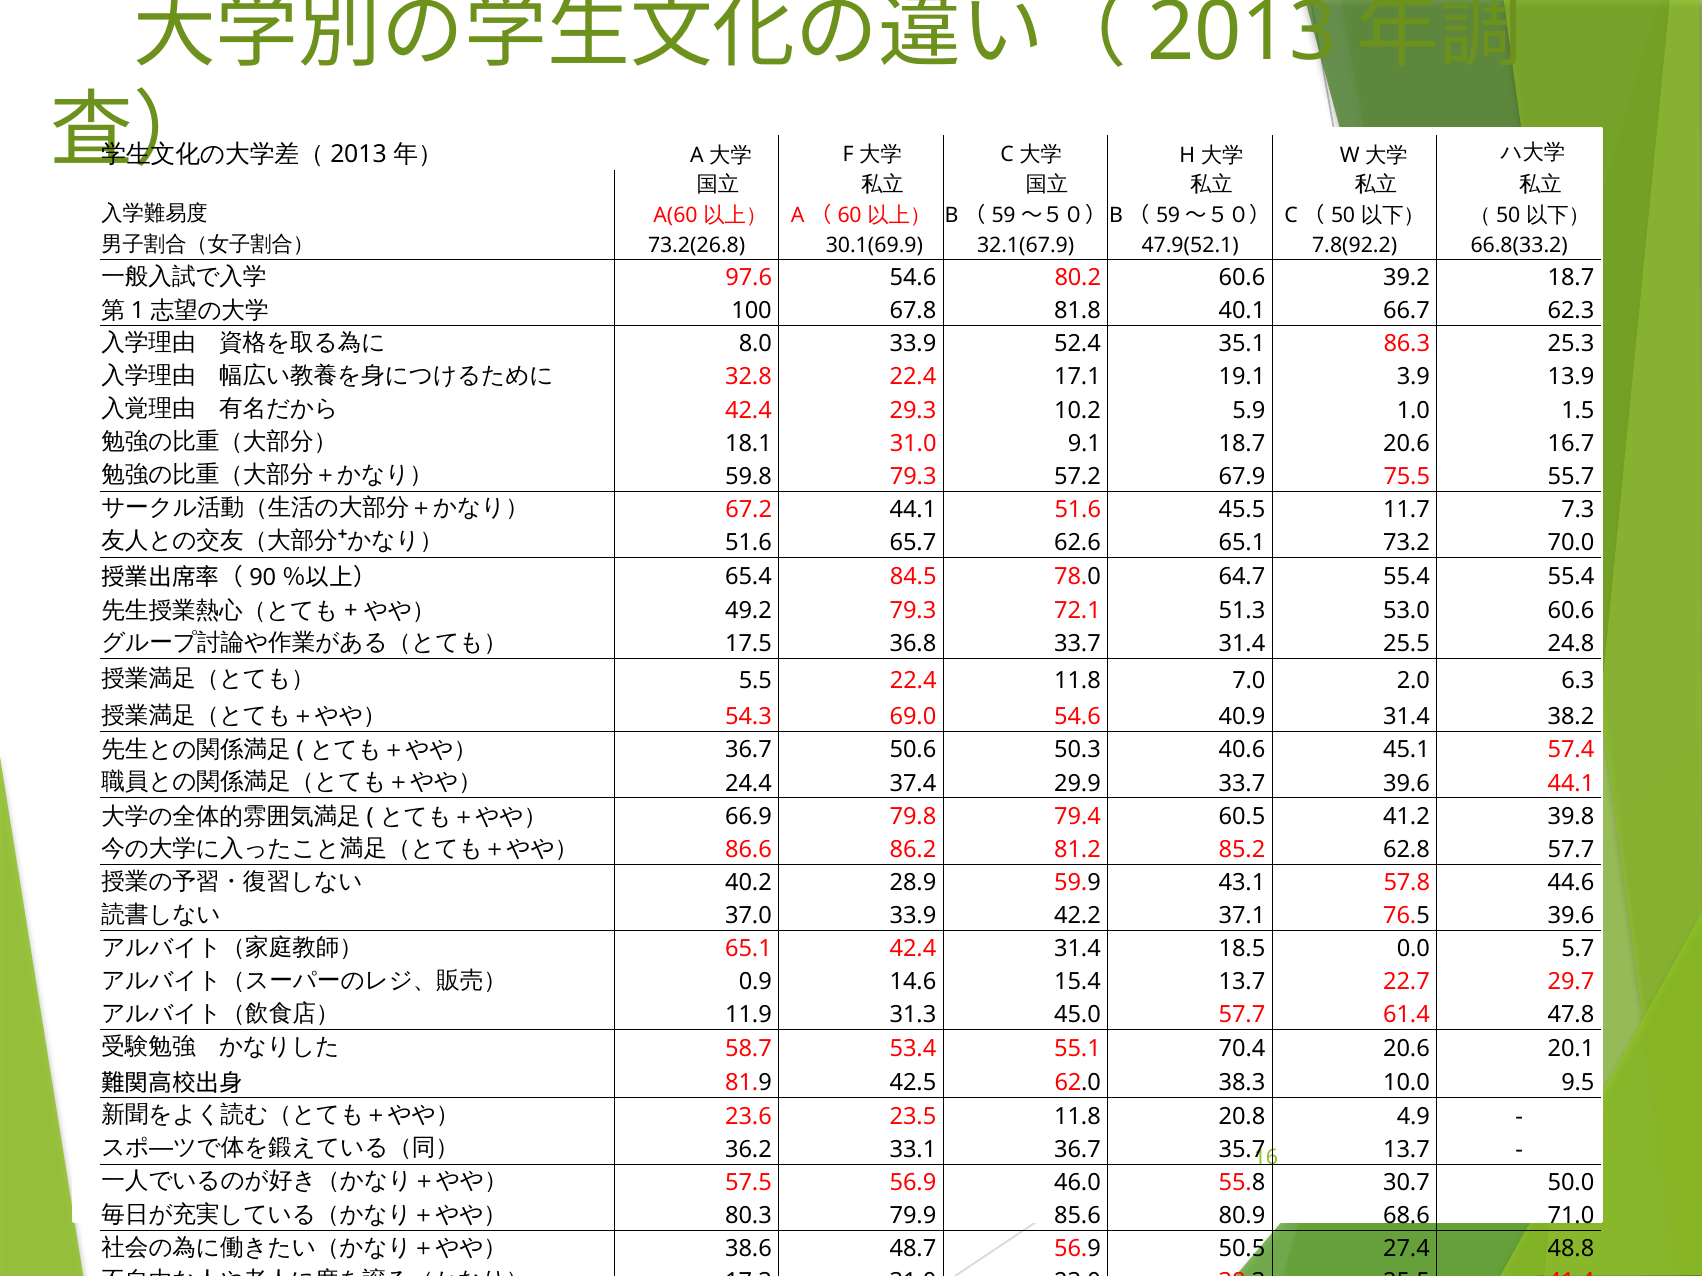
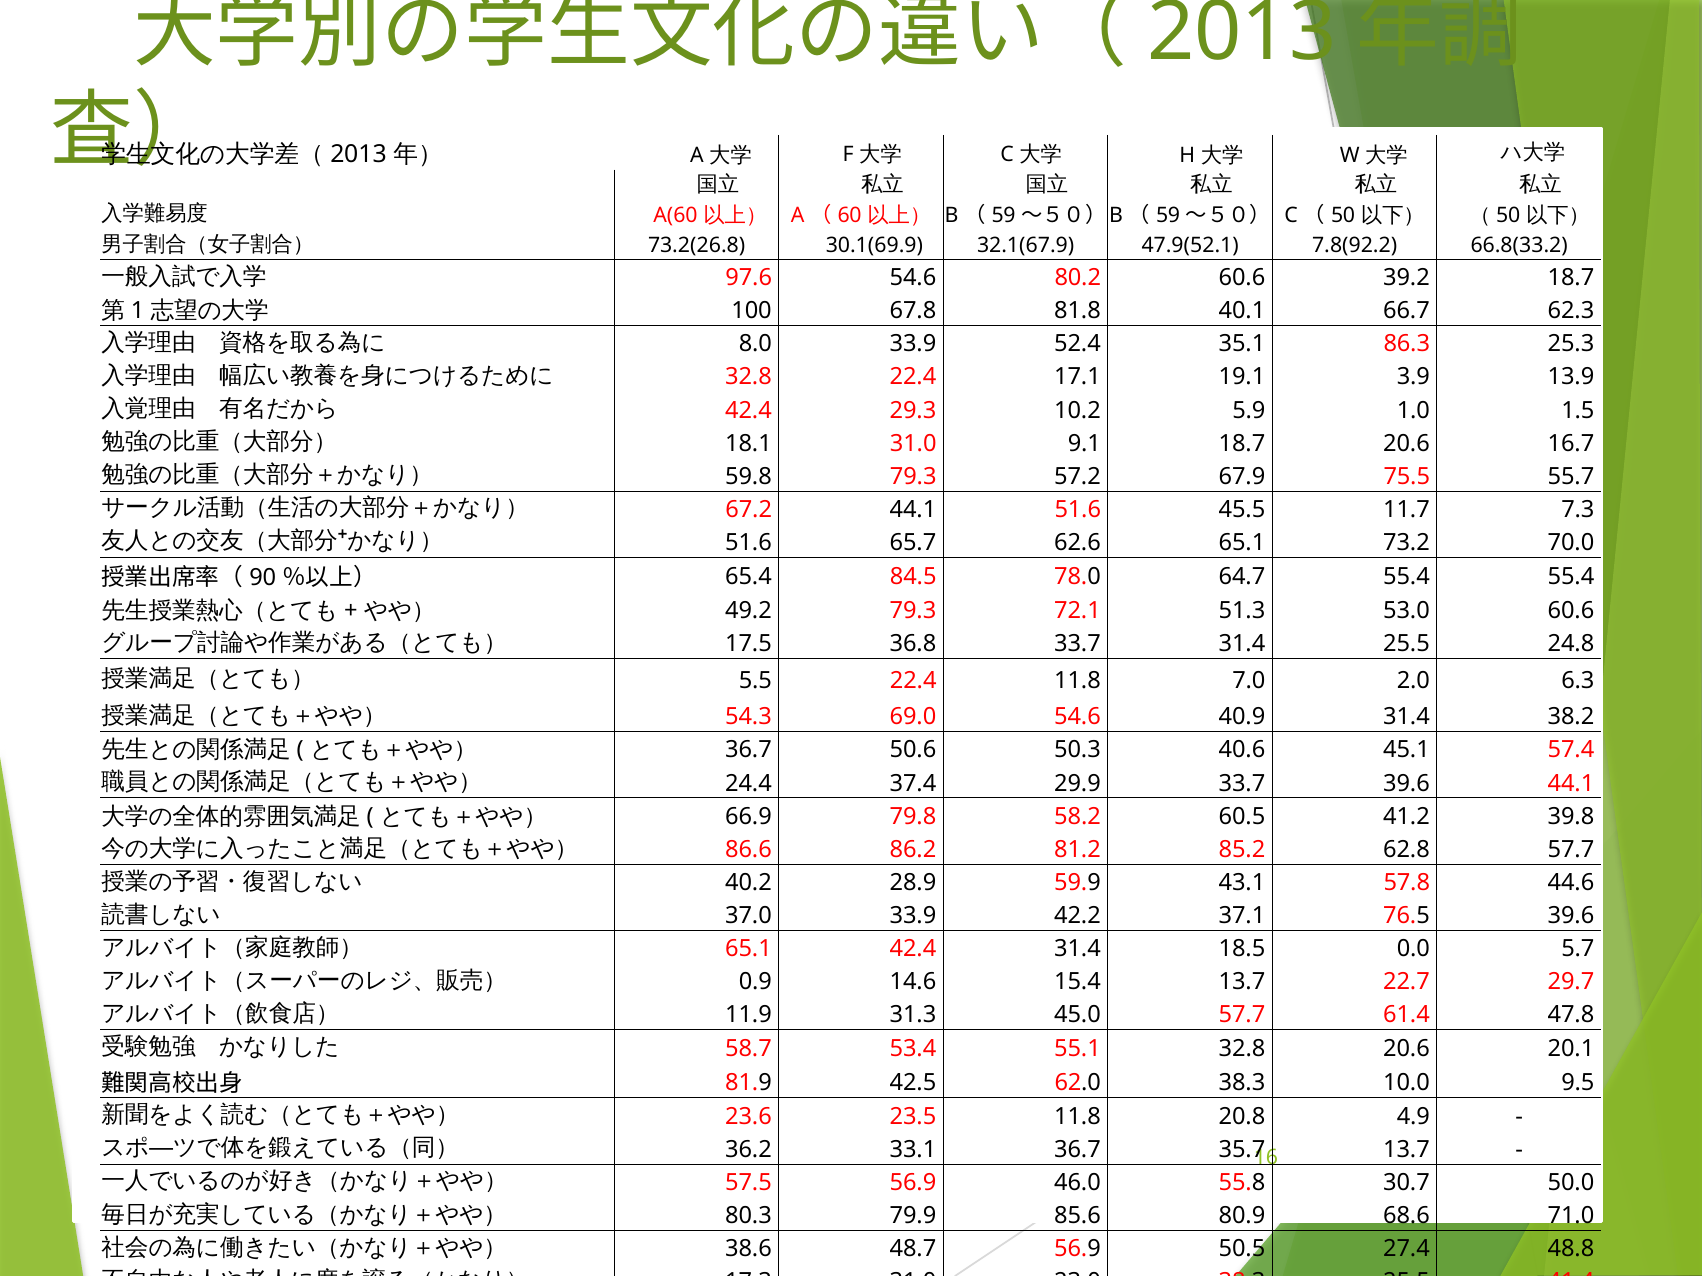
79.4: 79.4 -> 58.2
55.1 70.4: 70.4 -> 32.8
